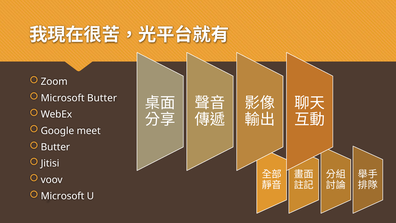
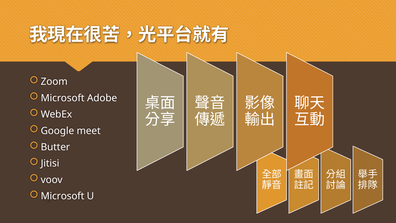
Microsoft Butter: Butter -> Adobe
